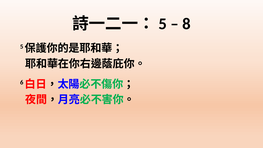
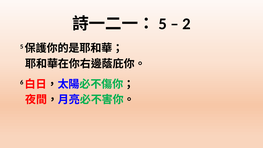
8: 8 -> 2
